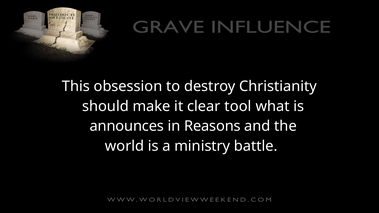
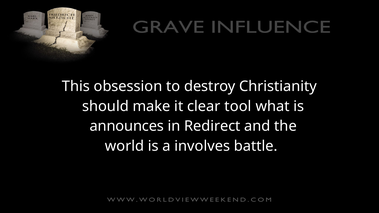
Reasons: Reasons -> Redirect
ministry: ministry -> involves
